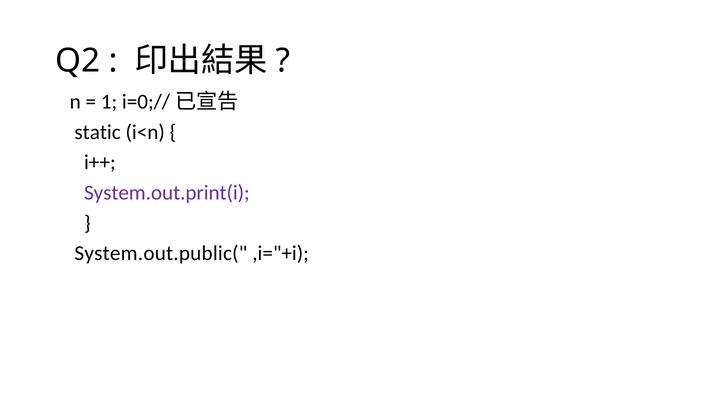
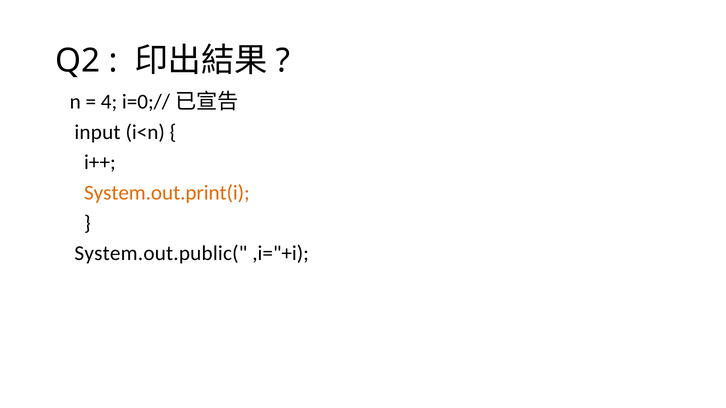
1: 1 -> 4
static: static -> input
System.out.print(i colour: purple -> orange
